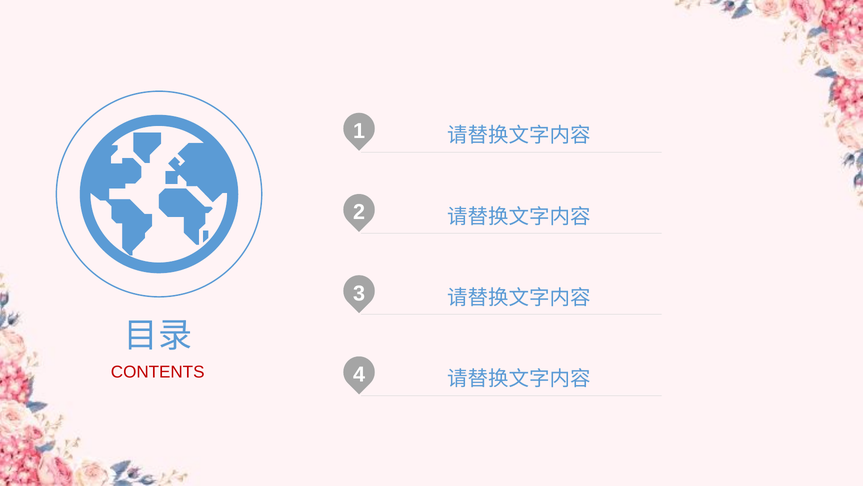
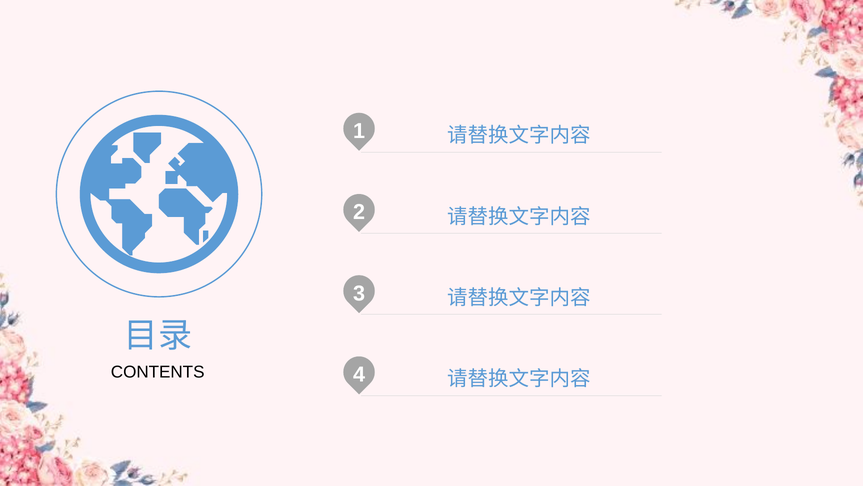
CONTENTS colour: red -> black
